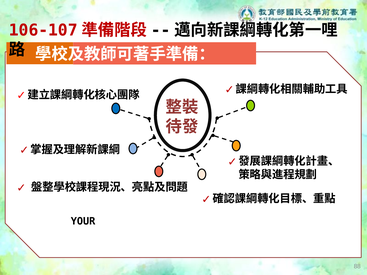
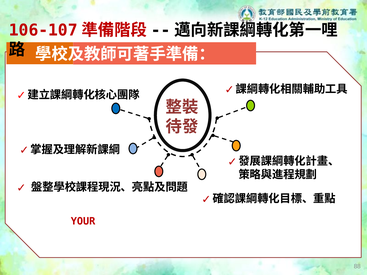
YOUR colour: black -> red
